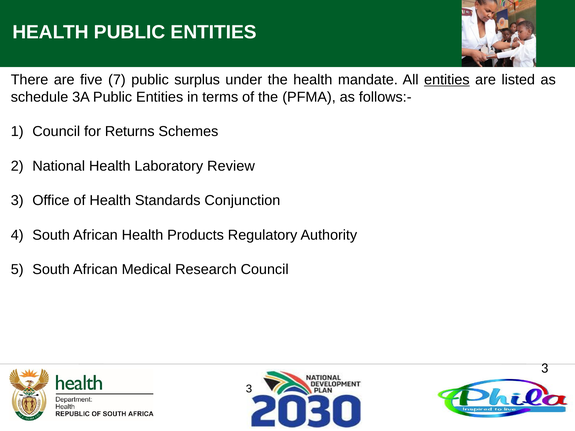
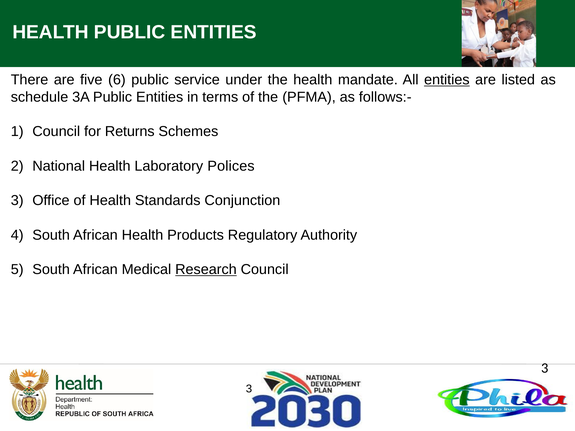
7: 7 -> 6
surplus: surplus -> service
Review: Review -> Polices
Research underline: none -> present
